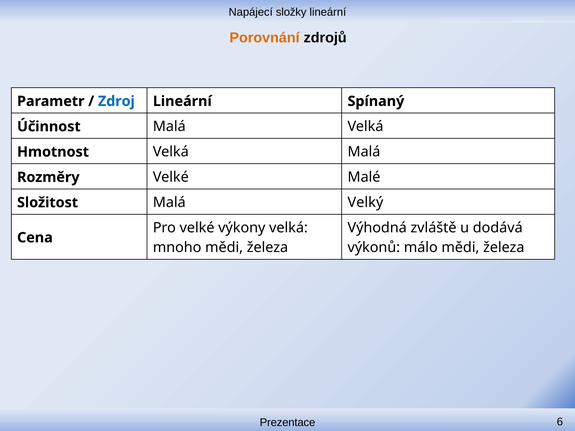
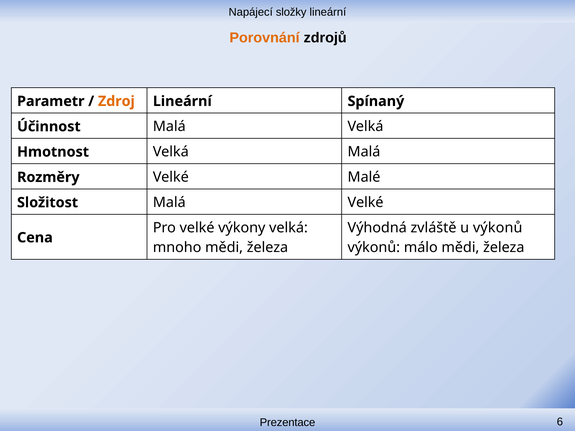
Zdroj colour: blue -> orange
Malá Velký: Velký -> Velké
u dodává: dodává -> výkonů
